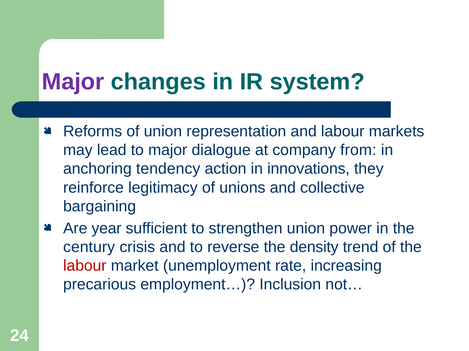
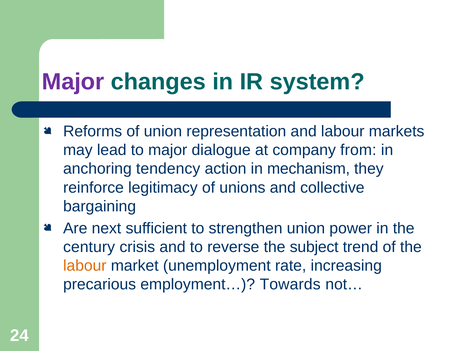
innovations: innovations -> mechanism
year: year -> next
density: density -> subject
labour at (85, 266) colour: red -> orange
Inclusion: Inclusion -> Towards
